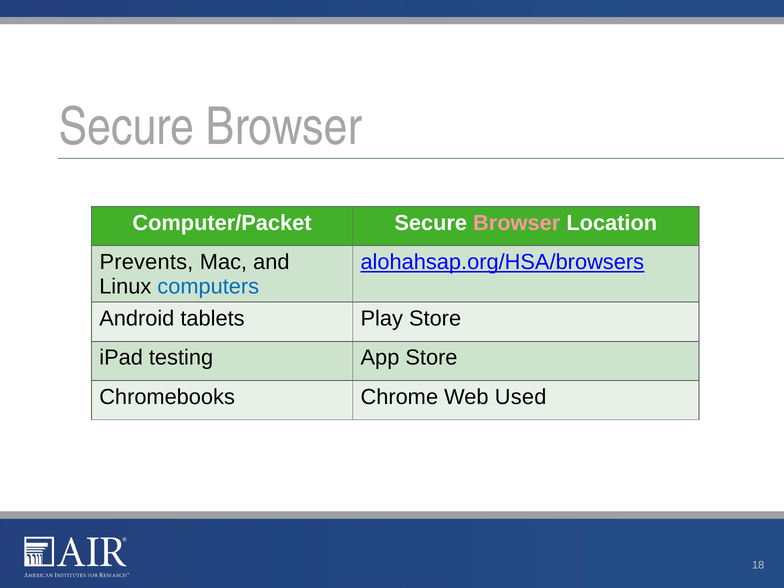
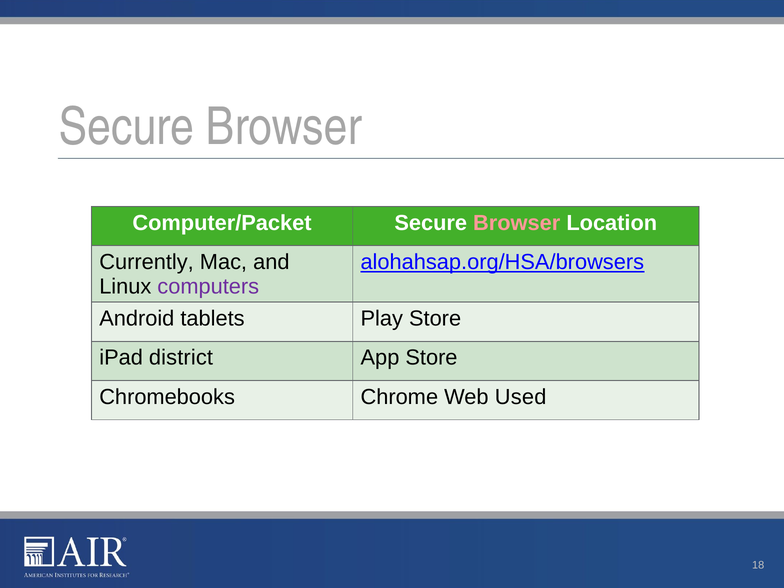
Prevents: Prevents -> Currently
computers colour: blue -> purple
testing: testing -> district
